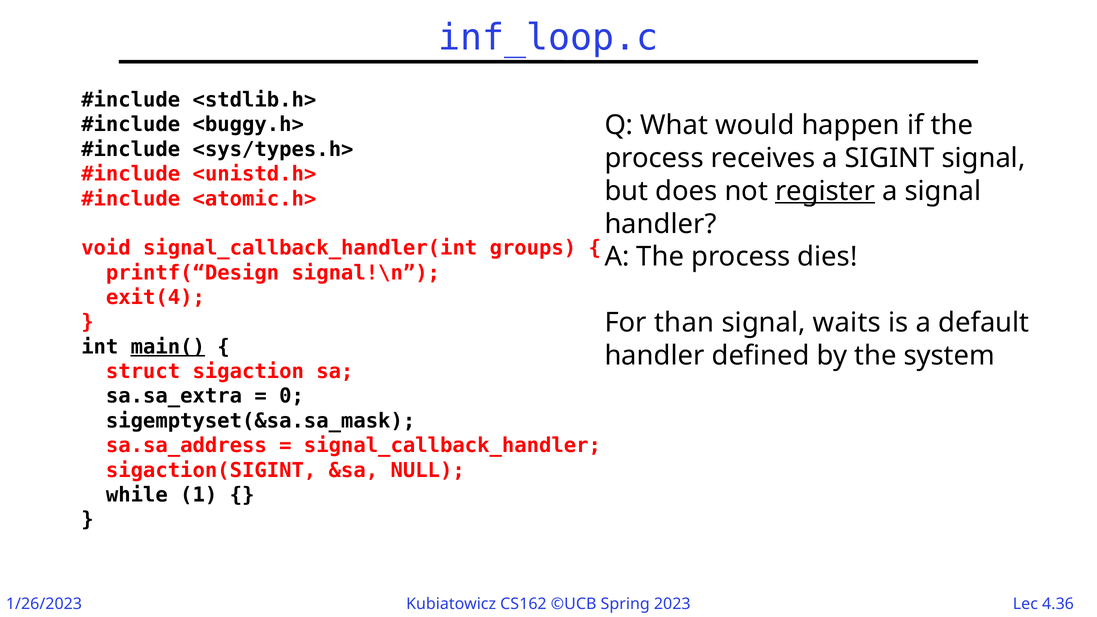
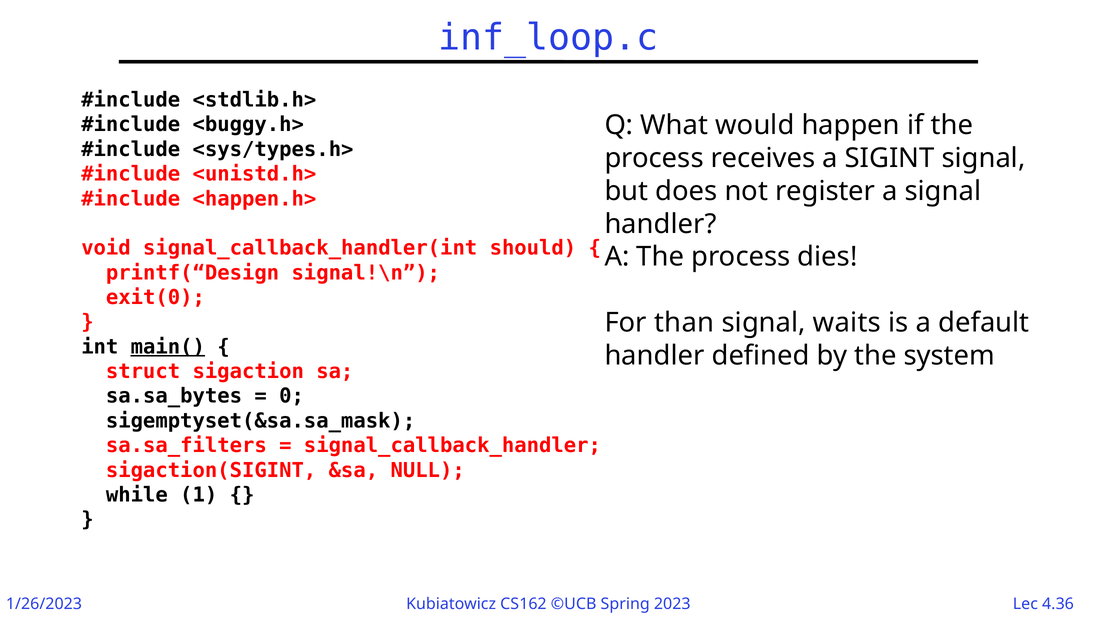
register underline: present -> none
<atomic.h>: <atomic.h> -> <happen.h>
groups: groups -> should
exit(4: exit(4 -> exit(0
sa.sa_extra: sa.sa_extra -> sa.sa_bytes
sa.sa_address: sa.sa_address -> sa.sa_filters
